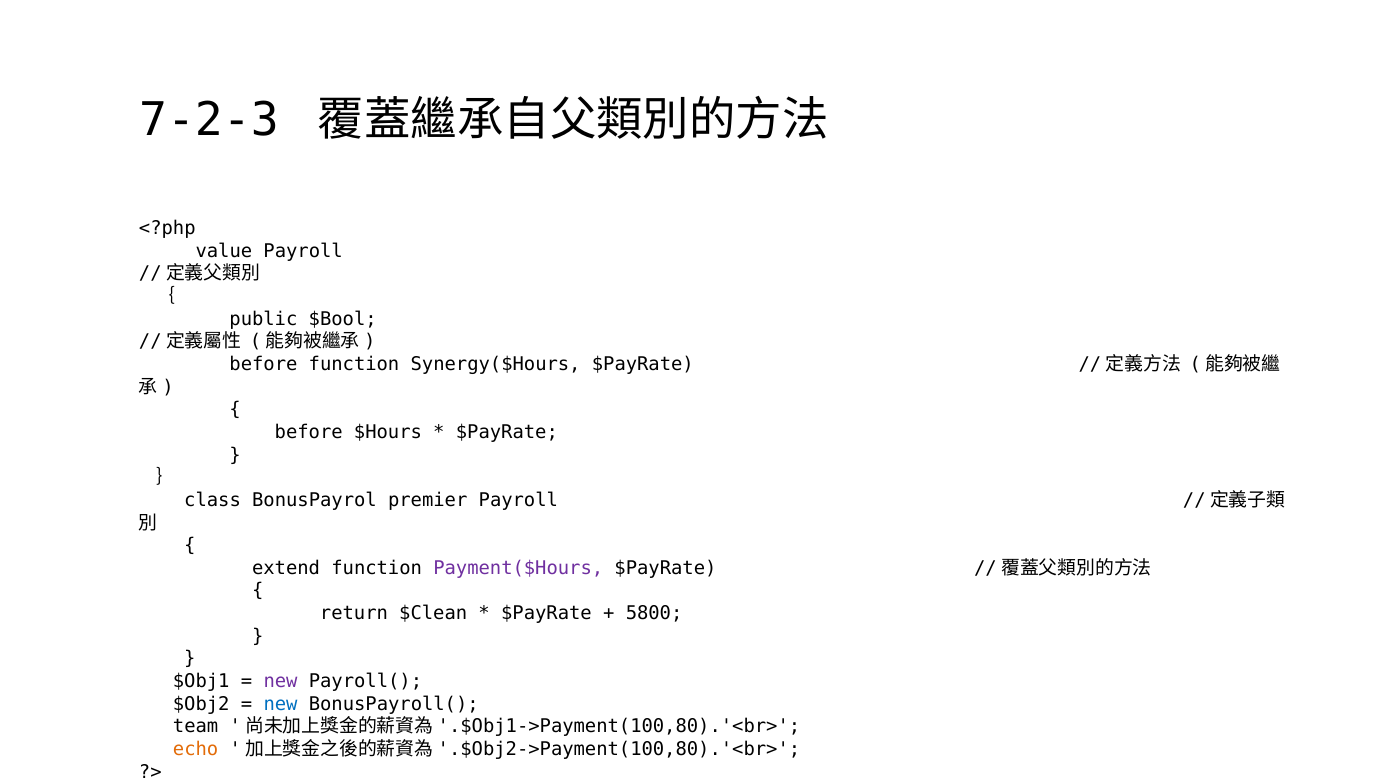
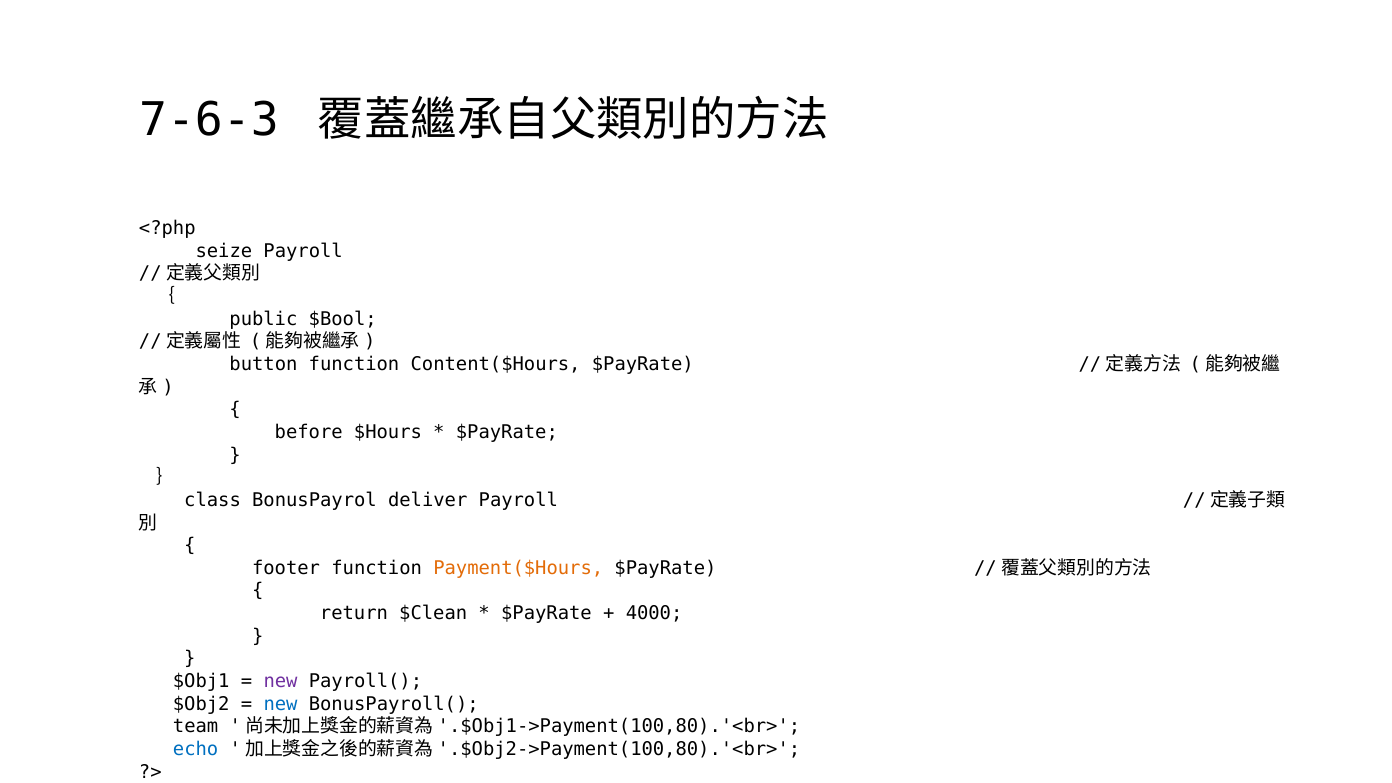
7-2-3: 7-2-3 -> 7-6-3
value: value -> seize
before at (263, 364): before -> button
Synergy($Hours: Synergy($Hours -> Content($Hours
premier: premier -> deliver
extend: extend -> footer
Payment($Hours colour: purple -> orange
5800: 5800 -> 4000
echo colour: orange -> blue
